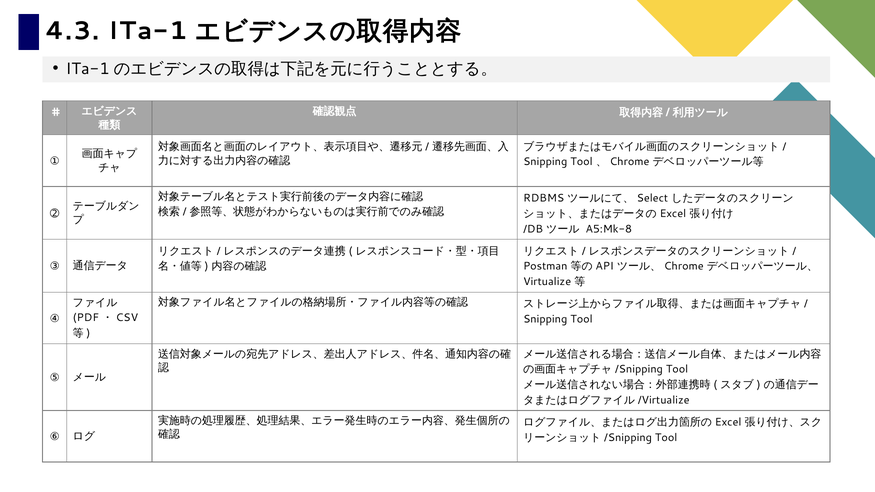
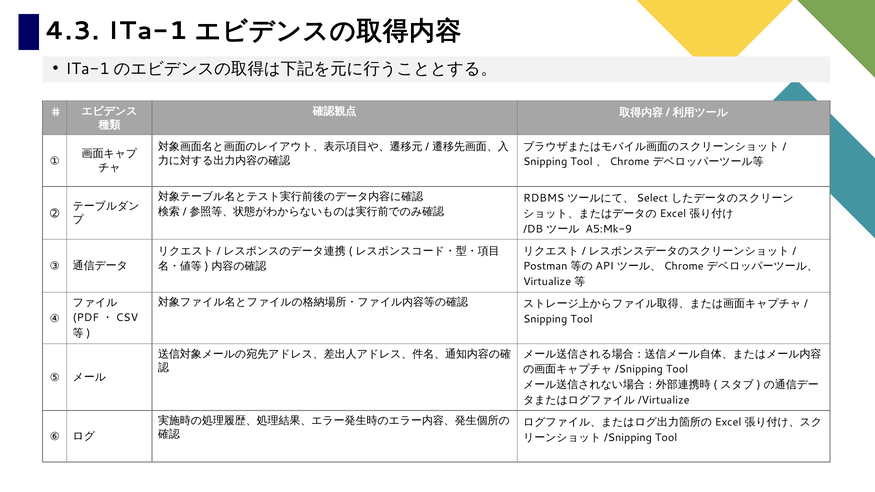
A5:Mk-8: A5:Mk-8 -> A5:Mk-9
